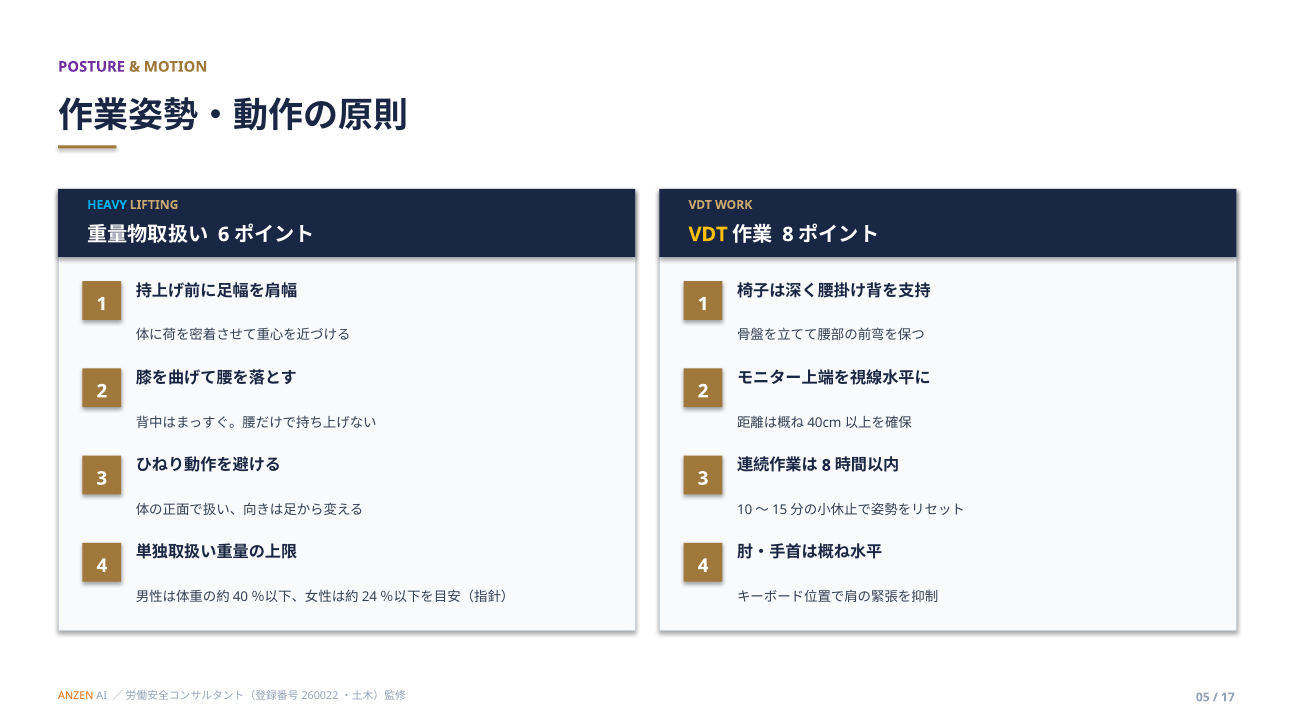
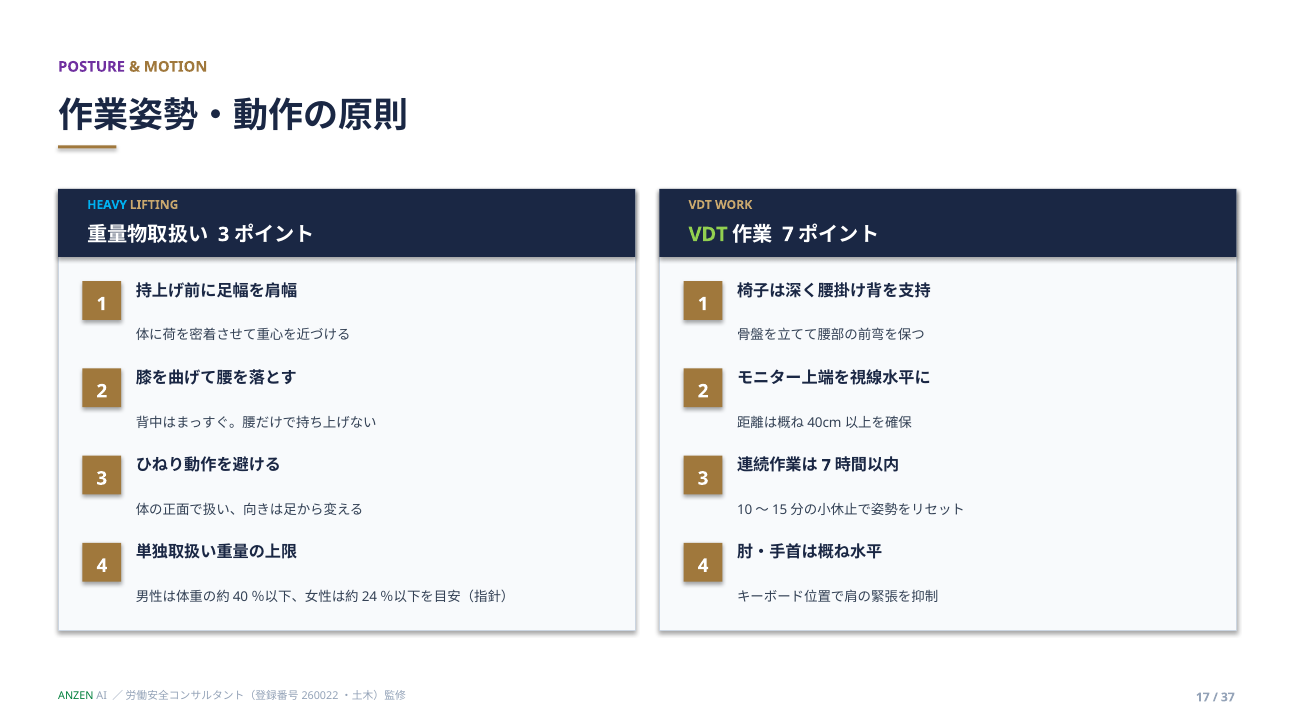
6 at (224, 235): 6 -> 3
VDT at (708, 235) colour: yellow -> light green
8 at (788, 235): 8 -> 7
8 at (826, 466): 8 -> 7
ANZEN colour: orange -> green
05: 05 -> 17
17: 17 -> 37
